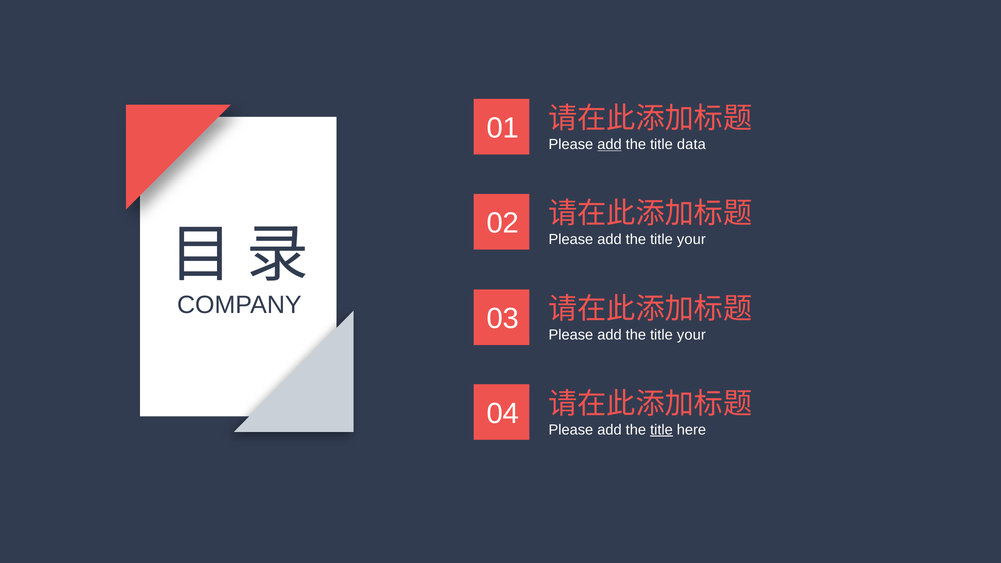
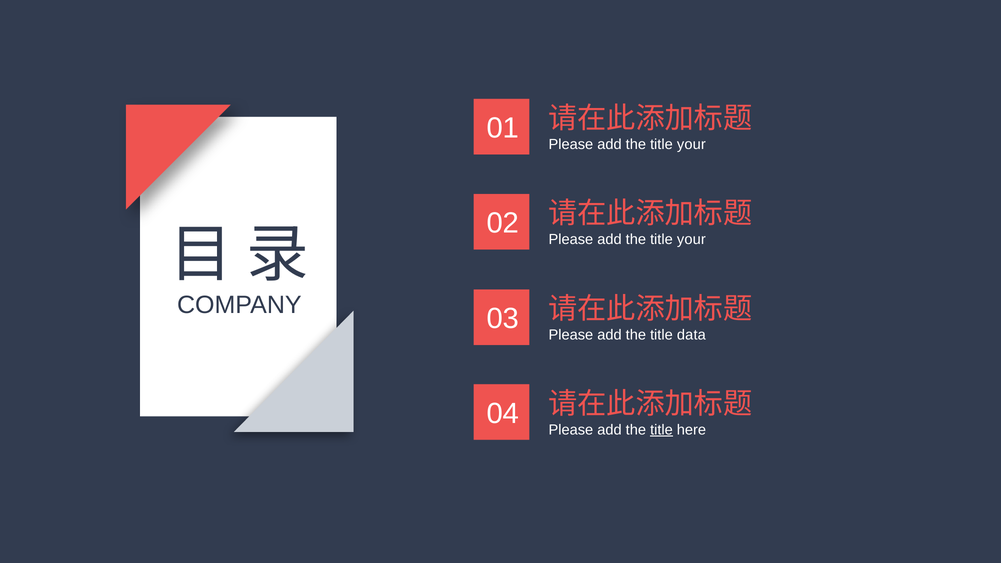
add at (609, 144) underline: present -> none
data at (691, 144): data -> your
your at (691, 335): your -> data
